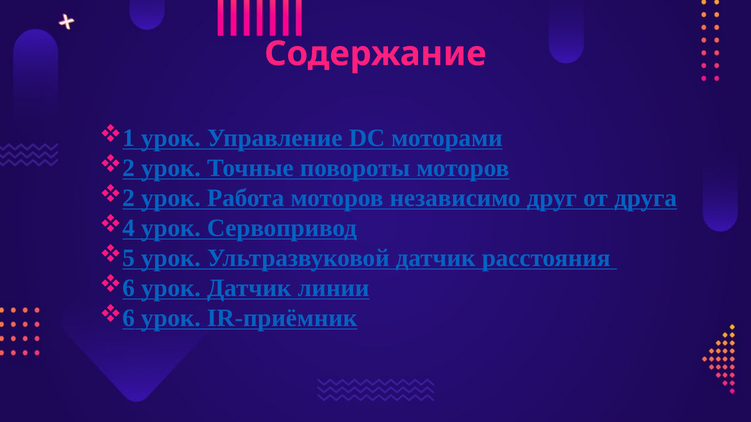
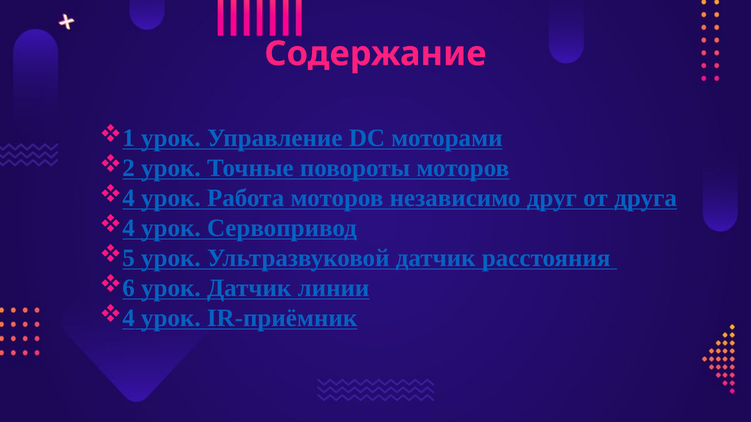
2 at (129, 198): 2 -> 4
6 at (129, 318): 6 -> 4
